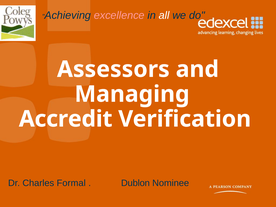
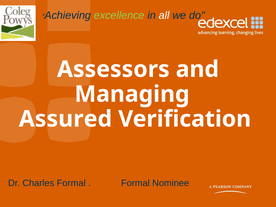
excellence colour: pink -> light green
Accredit: Accredit -> Assured
Dublon at (135, 183): Dublon -> Formal
